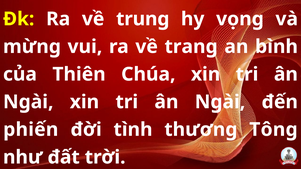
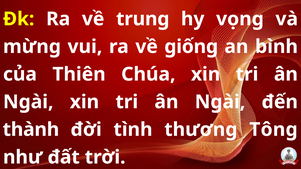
trang: trang -> giống
phiến: phiến -> thành
